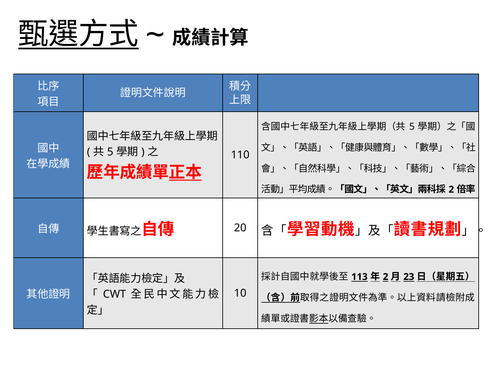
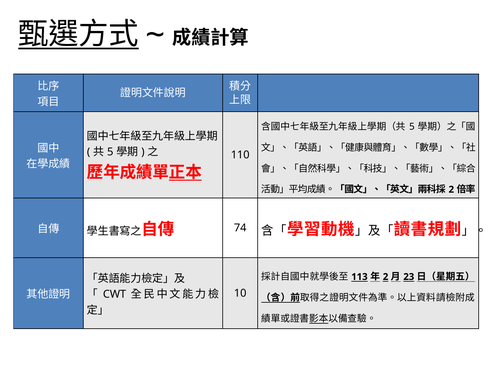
20: 20 -> 74
